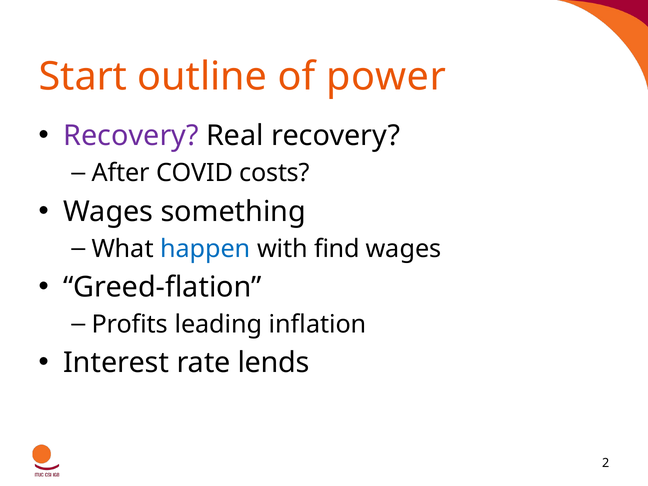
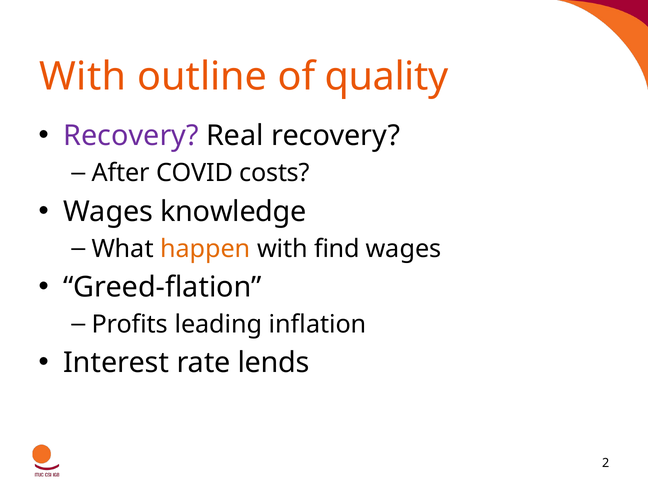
Start at (83, 77): Start -> With
power: power -> quality
something: something -> knowledge
happen colour: blue -> orange
